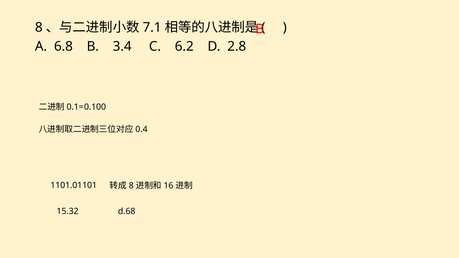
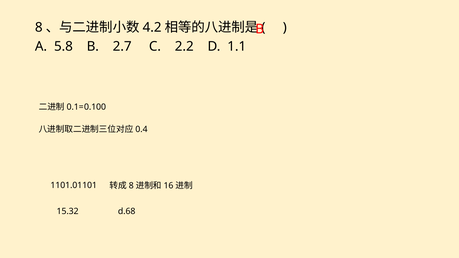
7.1: 7.1 -> 4.2
6.8: 6.8 -> 5.8
3.4: 3.4 -> 2.7
6.2: 6.2 -> 2.2
2.8: 2.8 -> 1.1
